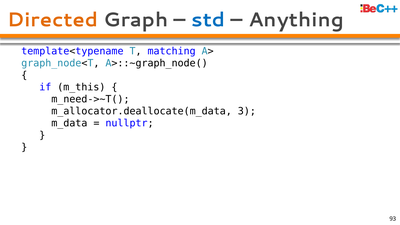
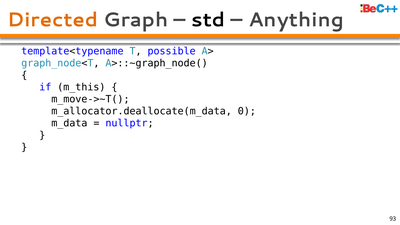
std colour: blue -> black
matching: matching -> possible
m_need->~T(: m_need->~T( -> m_move->~T(
3: 3 -> 0
